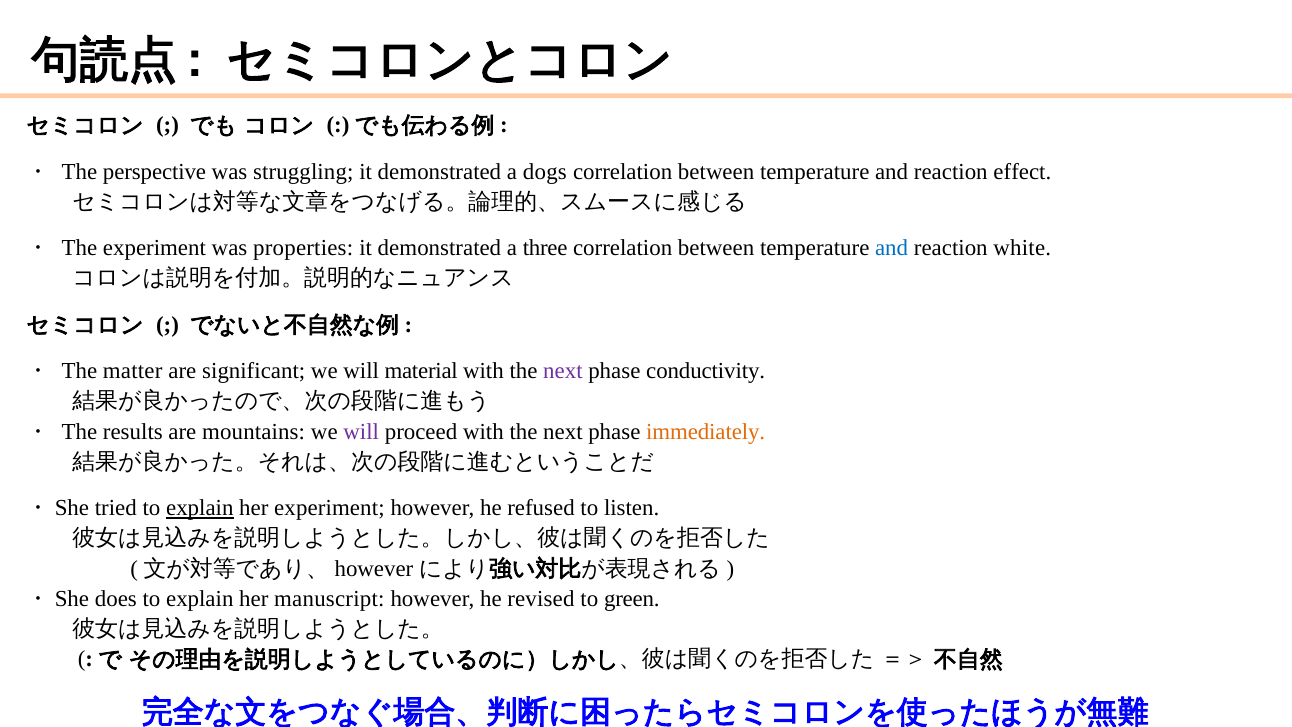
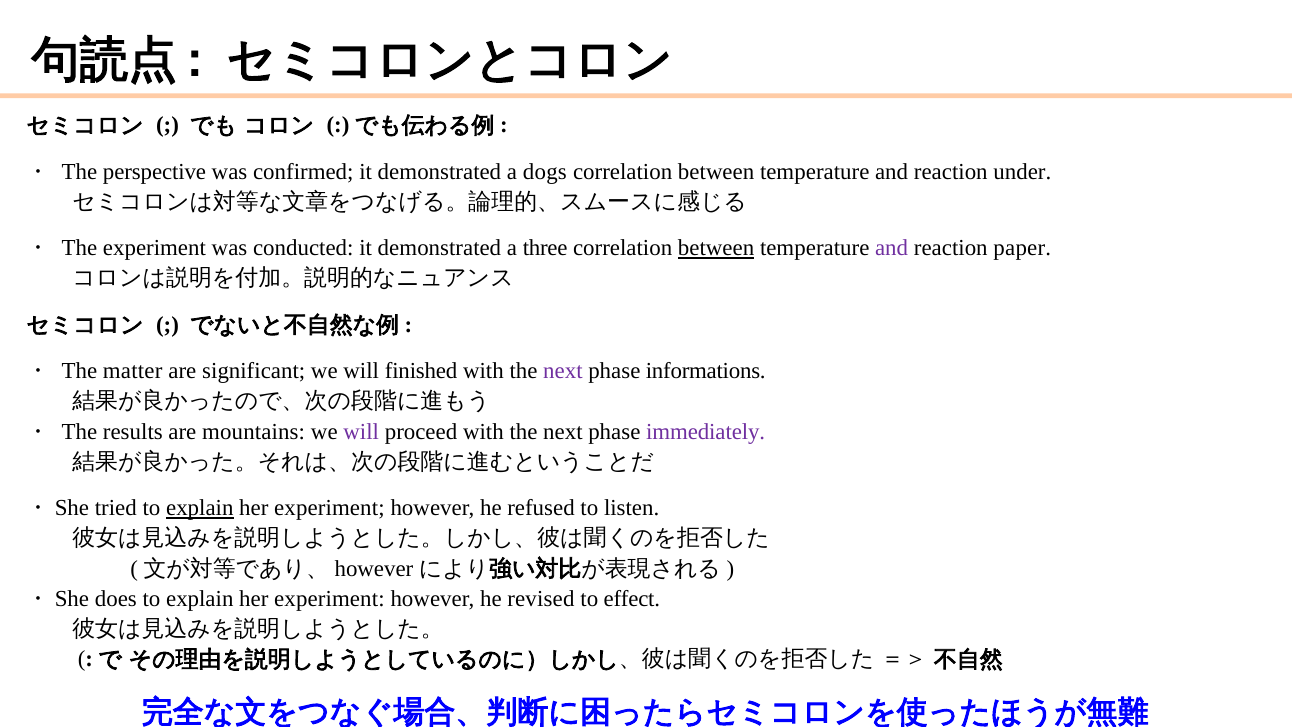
struggling: struggling -> confirmed
effect: effect -> under
properties: properties -> conducted
between at (716, 248) underline: none -> present
and at (892, 248) colour: blue -> purple
white: white -> paper
material: material -> finished
conductivity: conductivity -> informations
immediately colour: orange -> purple
manuscript at (329, 599): manuscript -> experiment
green: green -> effect
